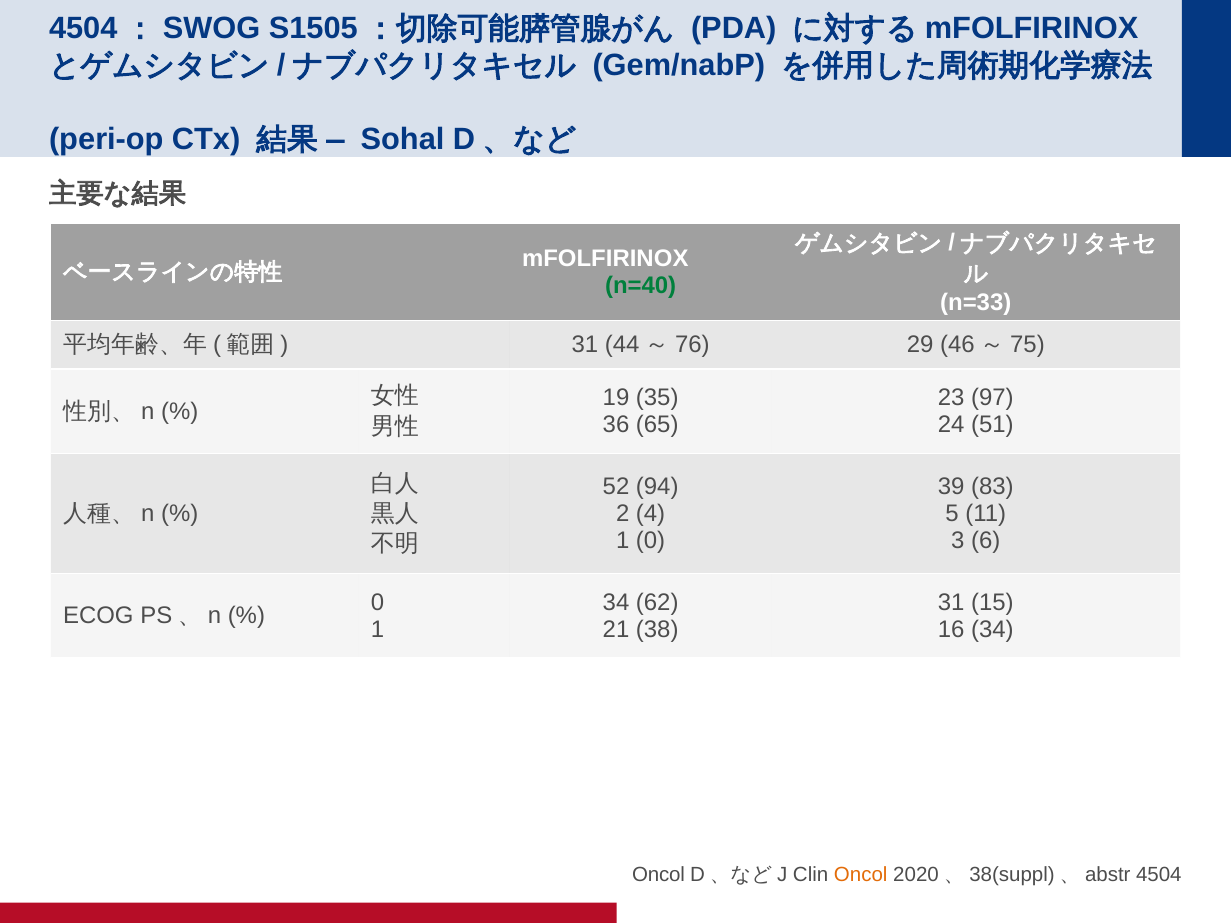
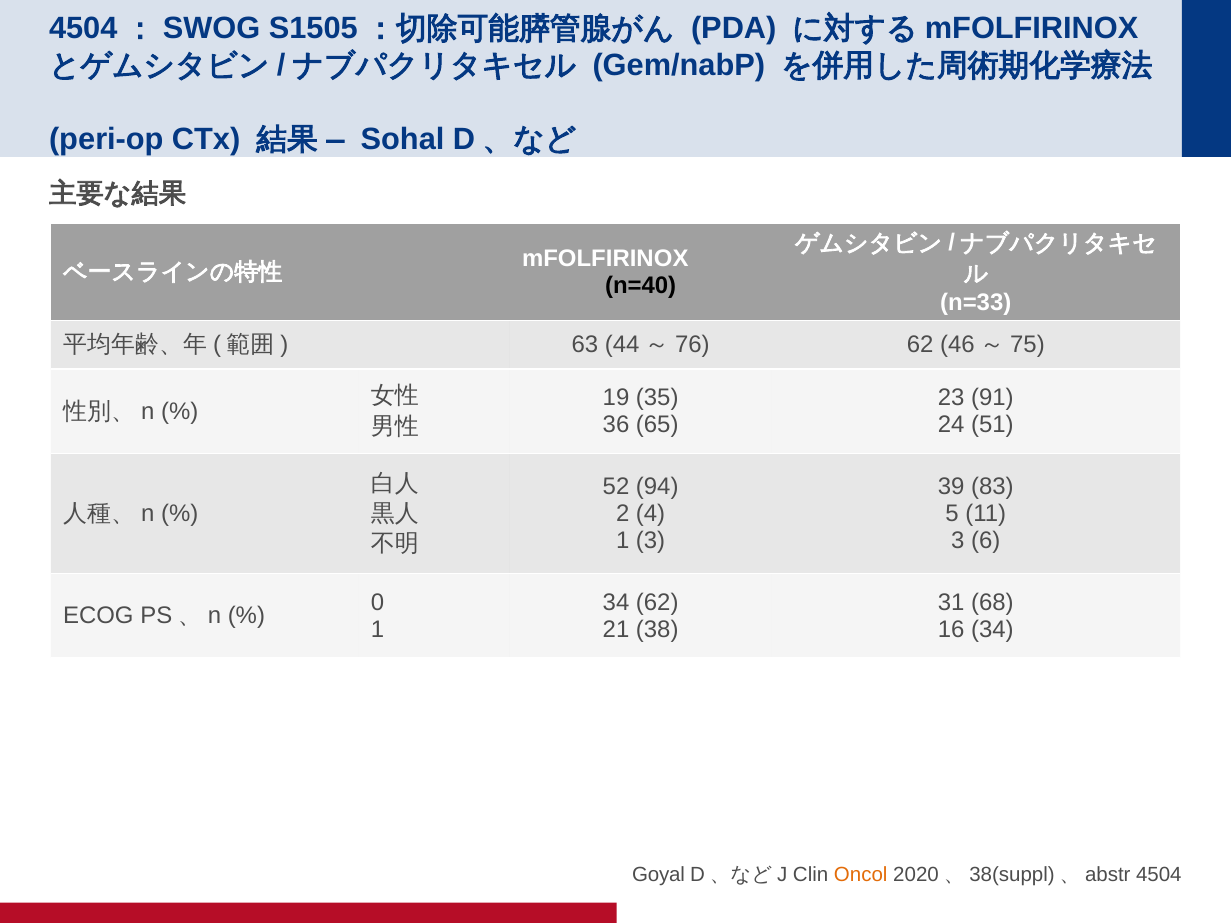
n=40 colour: green -> black
31 at (585, 345): 31 -> 63
29 at (920, 345): 29 -> 62
97: 97 -> 91
1 0: 0 -> 3
15: 15 -> 68
Oncol at (658, 875): Oncol -> Goyal
